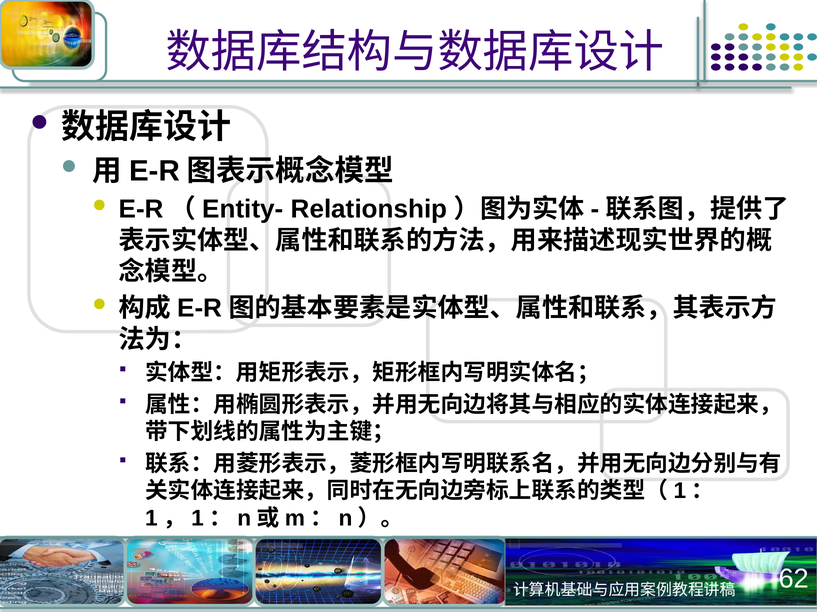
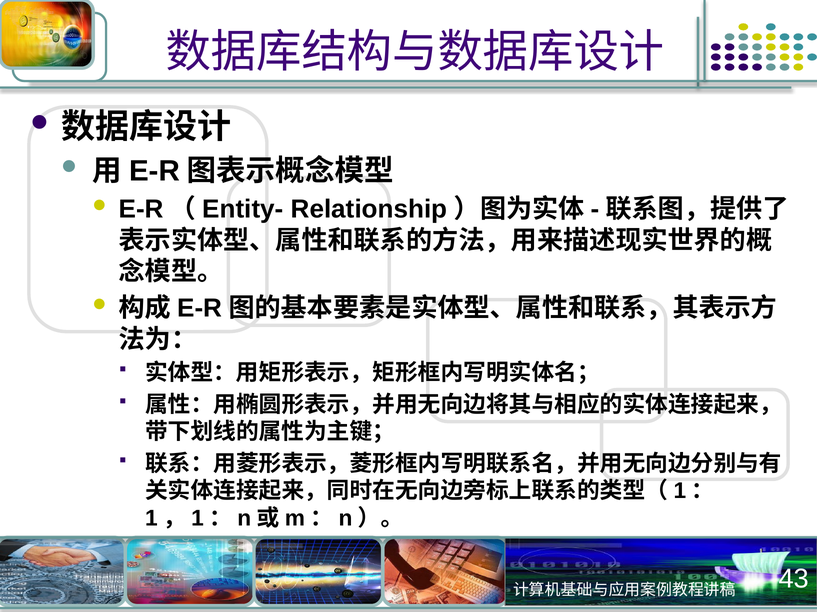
62: 62 -> 43
